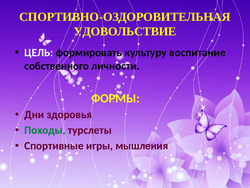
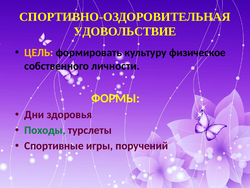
ЦЕЛЬ colour: white -> yellow
воспитание: воспитание -> физическое
мышления: мышления -> поручений
